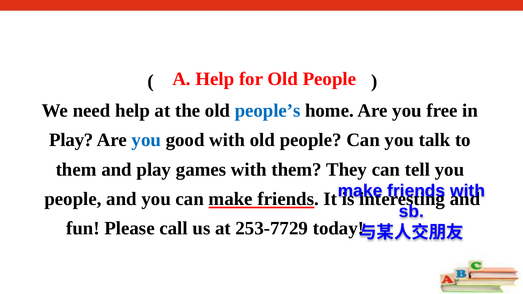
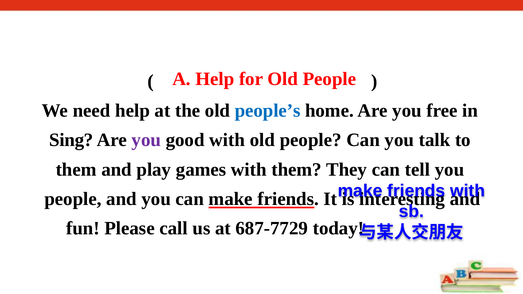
Play at (71, 140): Play -> Sing
you at (146, 140) colour: blue -> purple
253-7729: 253-7729 -> 687-7729
